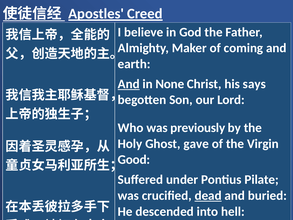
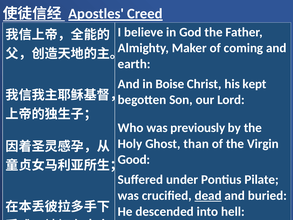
And at (129, 84) underline: present -> none
None: None -> Boise
says: says -> kept
gave: gave -> than
